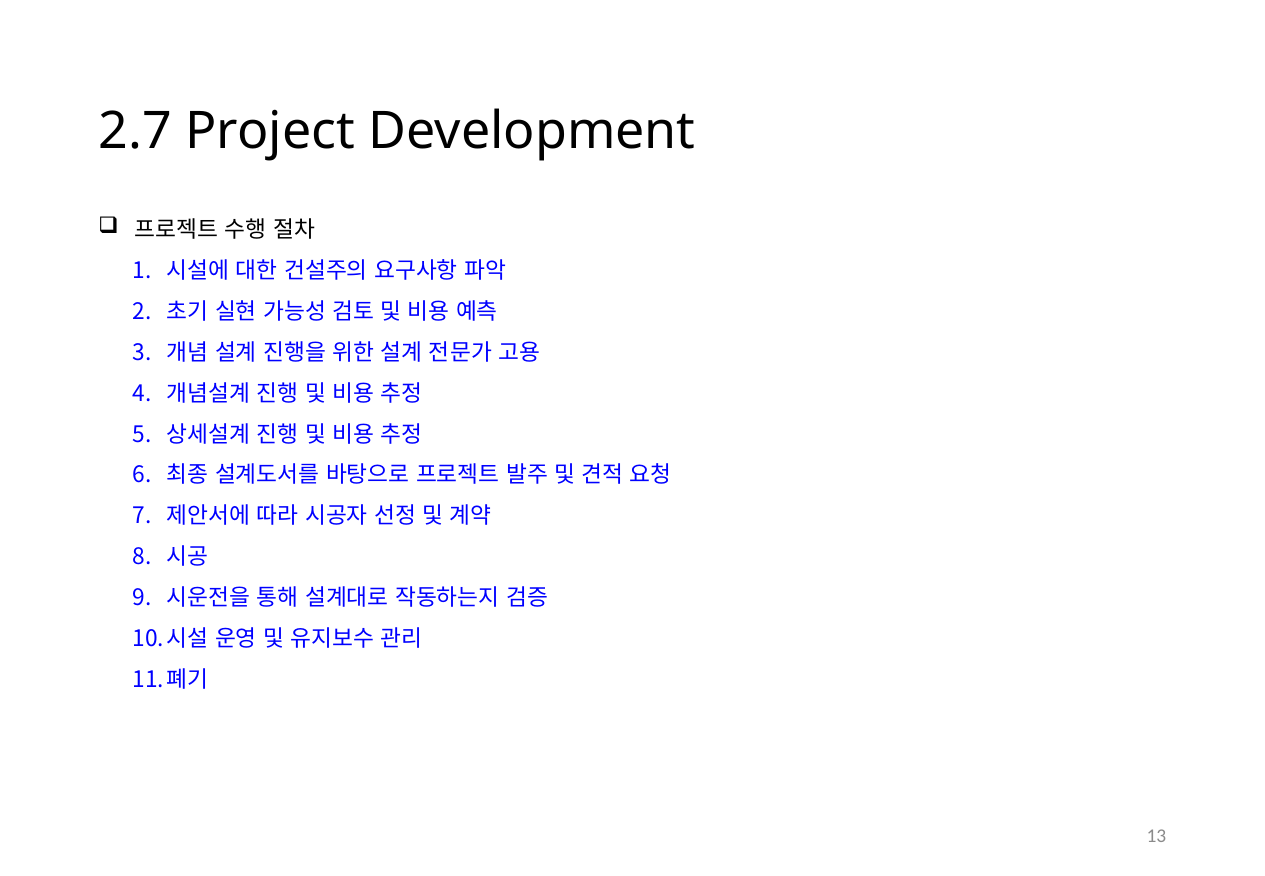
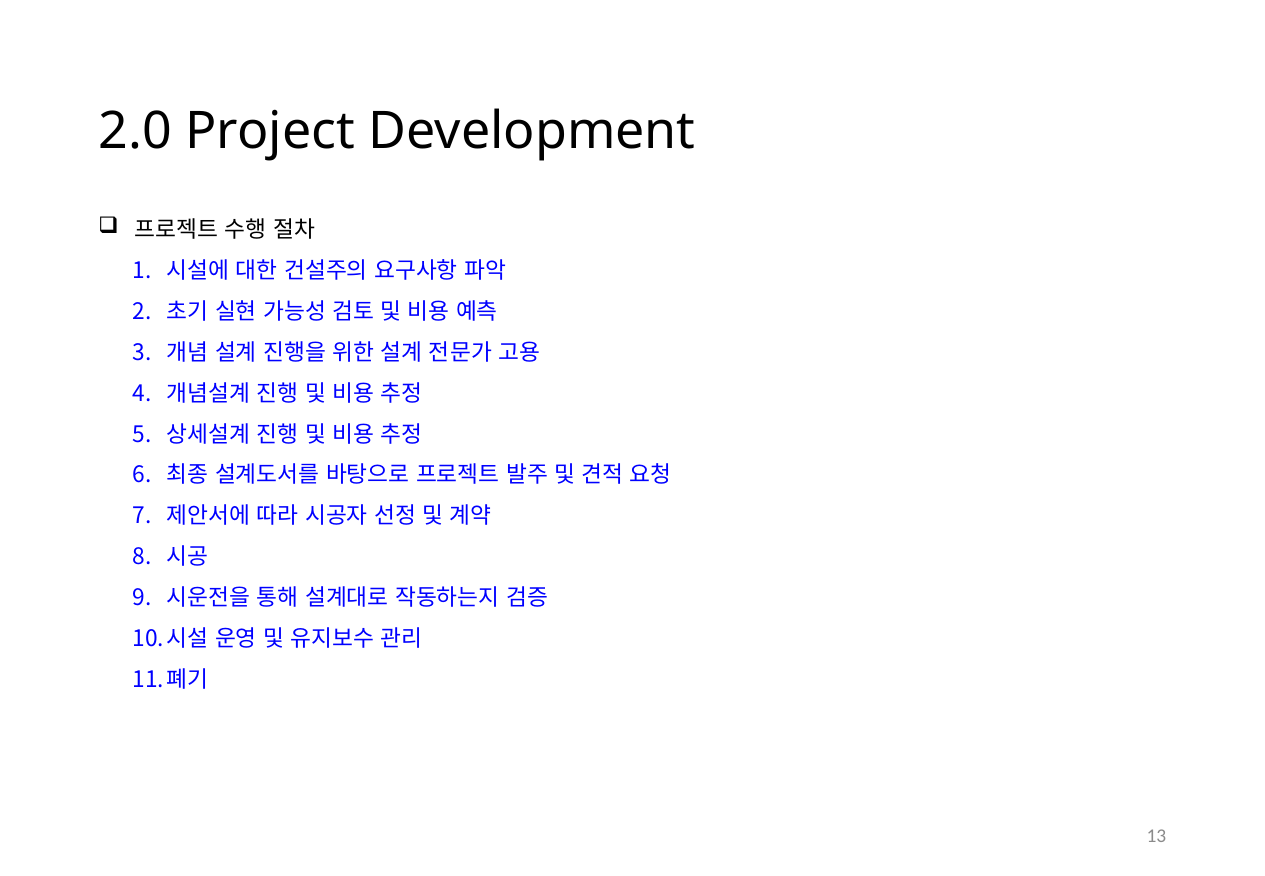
2.7: 2.7 -> 2.0
